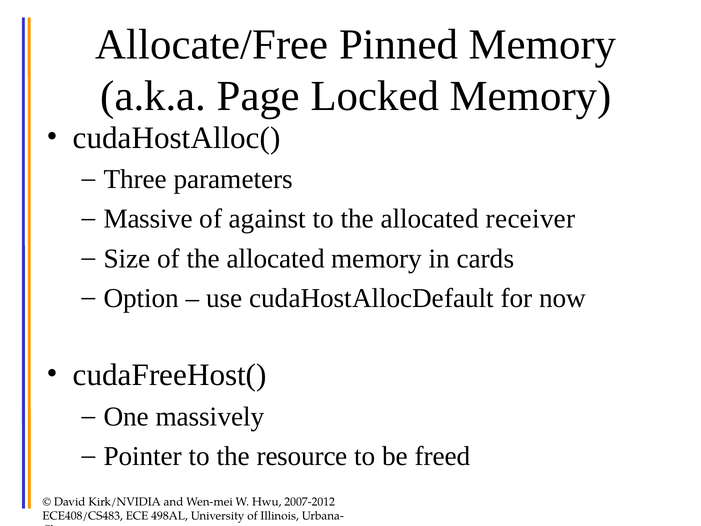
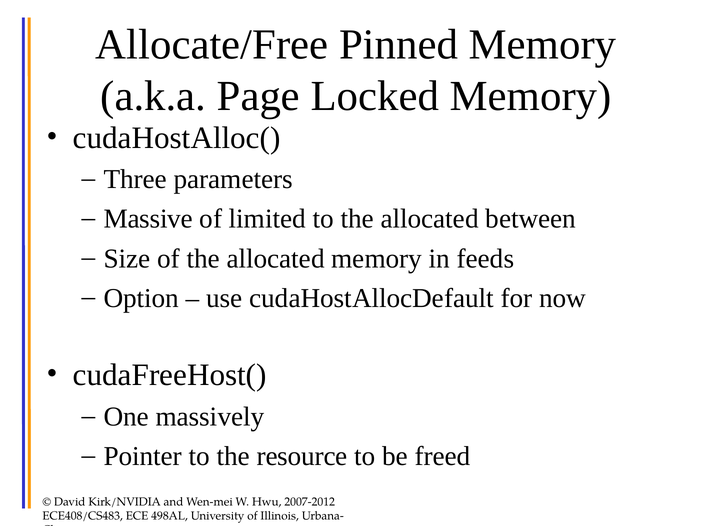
against: against -> limited
receiver: receiver -> between
cards: cards -> feeds
